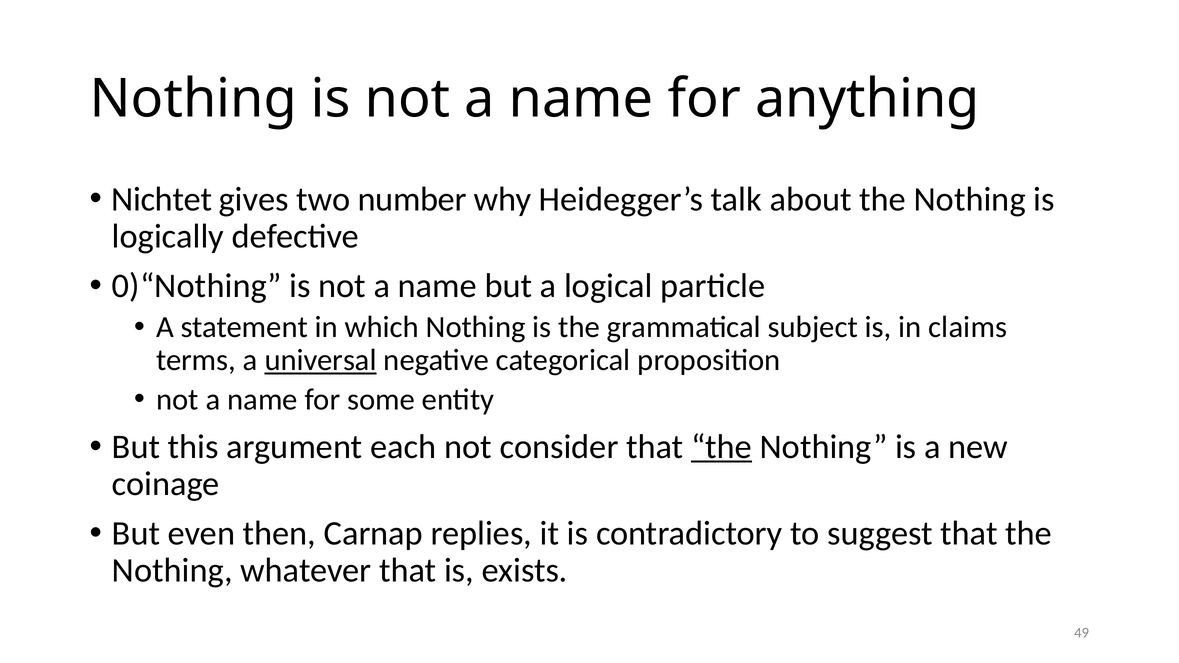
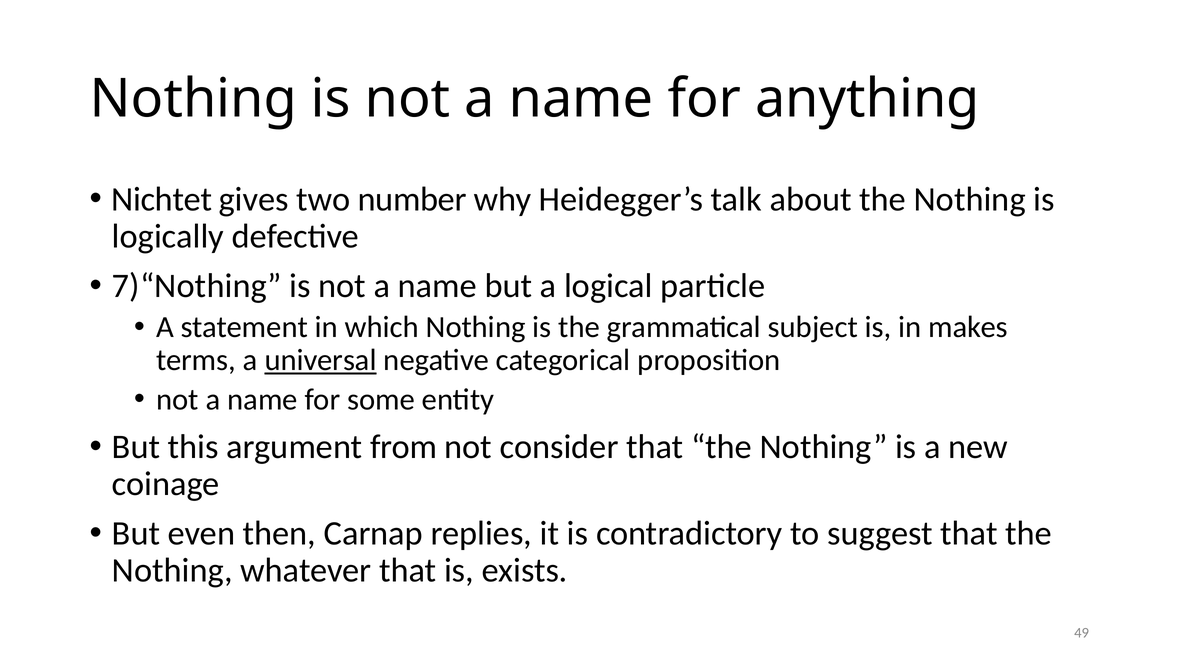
0)“Nothing: 0)“Nothing -> 7)“Nothing
claims: claims -> makes
each: each -> from
the at (722, 447) underline: present -> none
